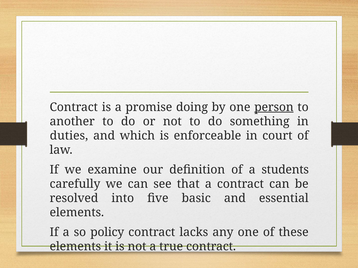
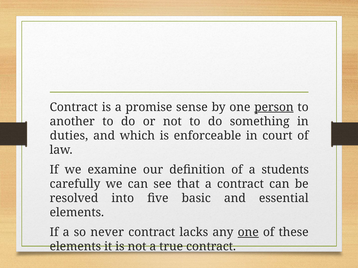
doing: doing -> sense
policy: policy -> never
one at (248, 233) underline: none -> present
